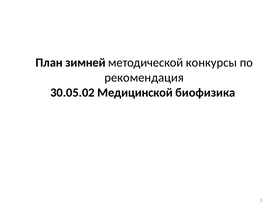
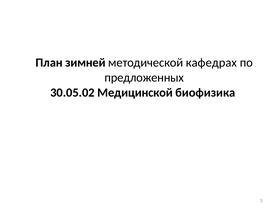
конкурсы: конкурсы -> кафедрах
рекомендация: рекомендация -> предложенных
